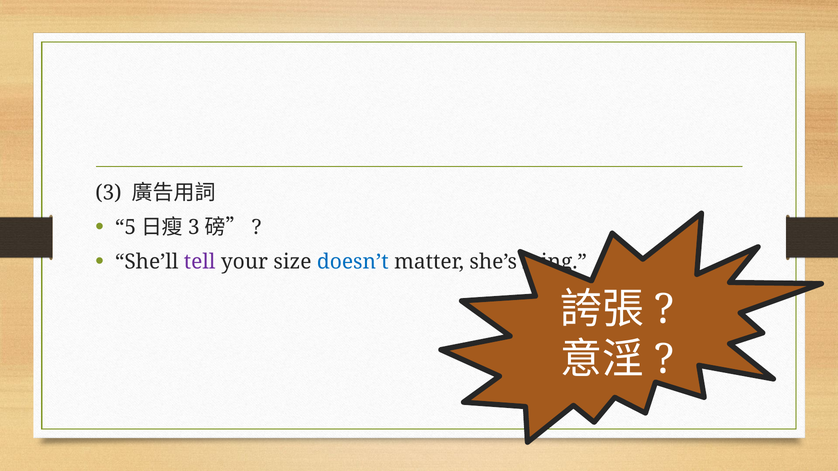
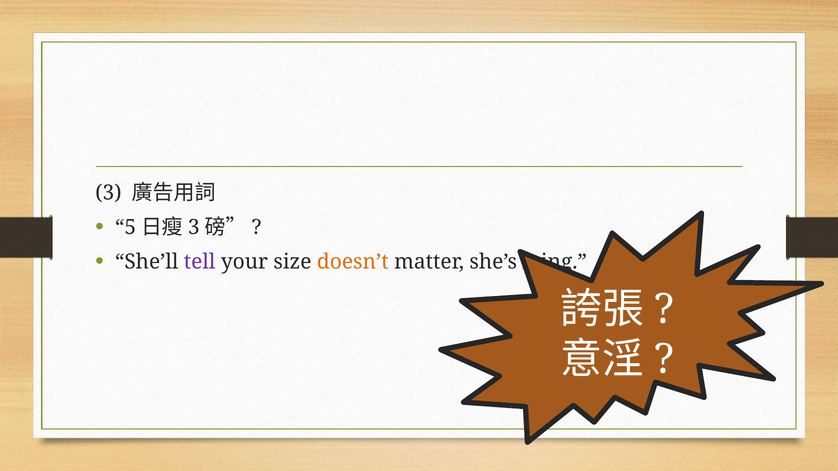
doesn’t colour: blue -> orange
